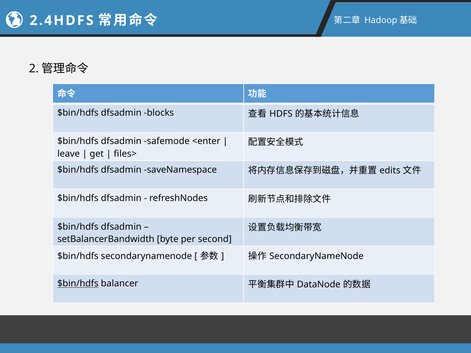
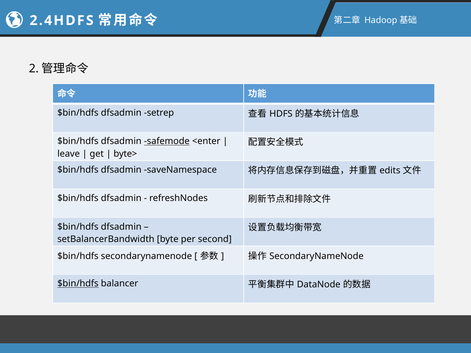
blocks: blocks -> setrep
safemode underline: none -> present
files>: files> -> byte>
